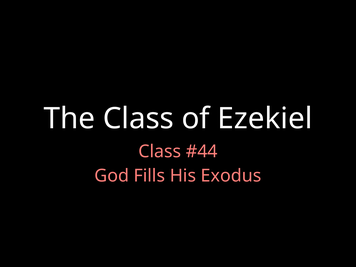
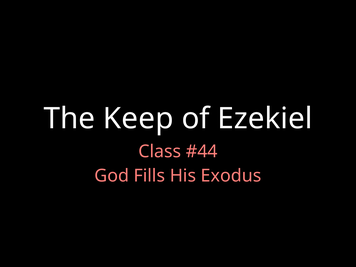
The Class: Class -> Keep
